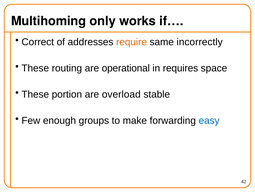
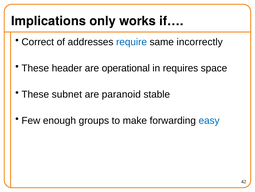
Multihoming: Multihoming -> Implications
require colour: orange -> blue
routing: routing -> header
portion: portion -> subnet
overload: overload -> paranoid
